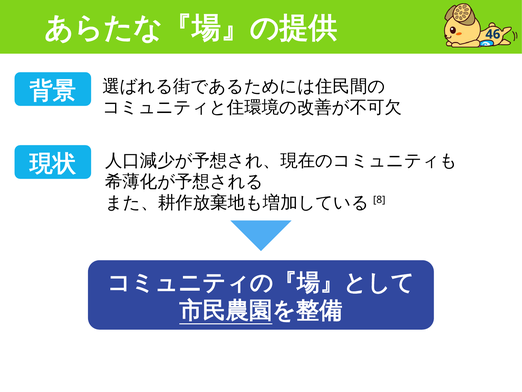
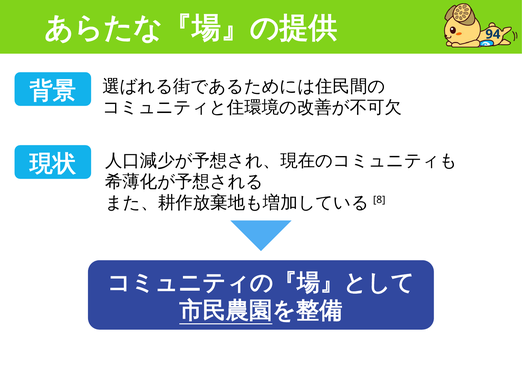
46: 46 -> 94
